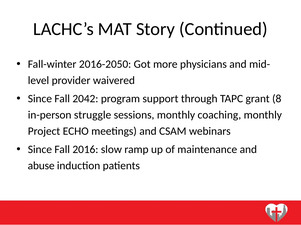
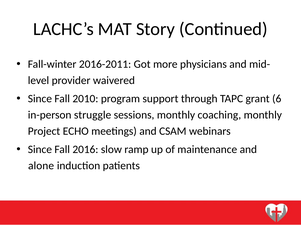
2016-2050: 2016-2050 -> 2016-2011
2042: 2042 -> 2010
8: 8 -> 6
abuse: abuse -> alone
